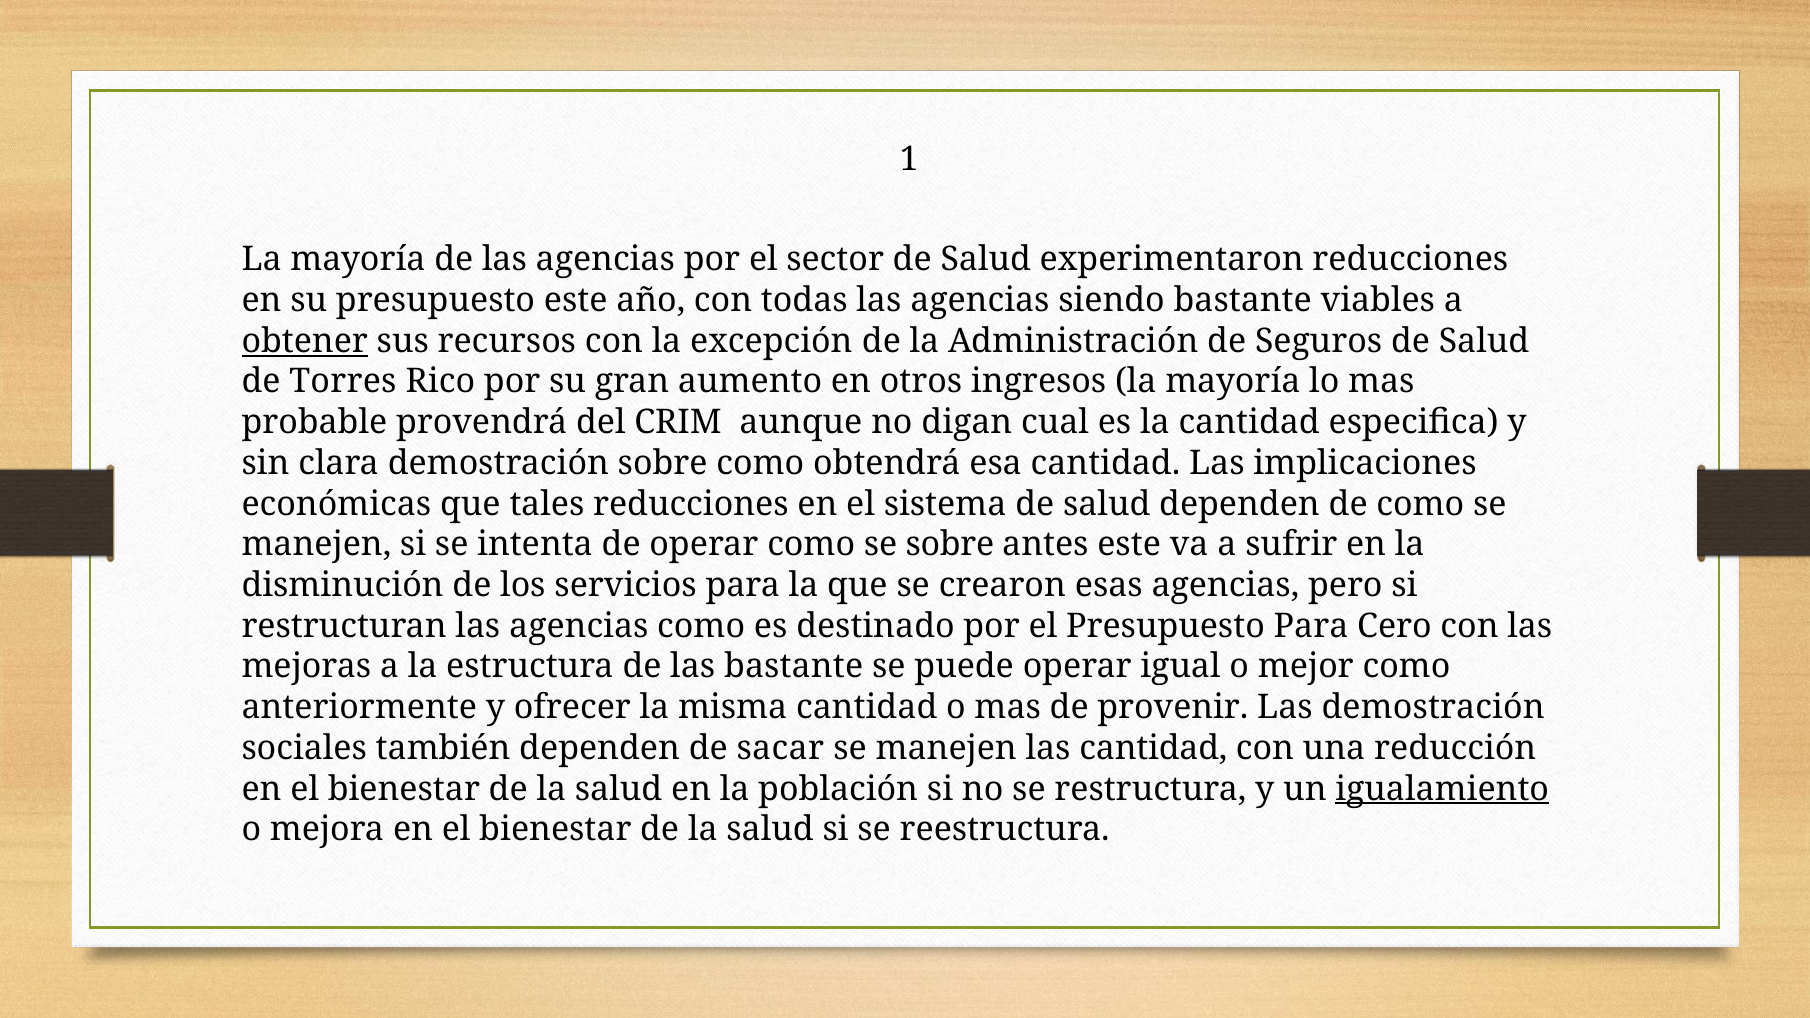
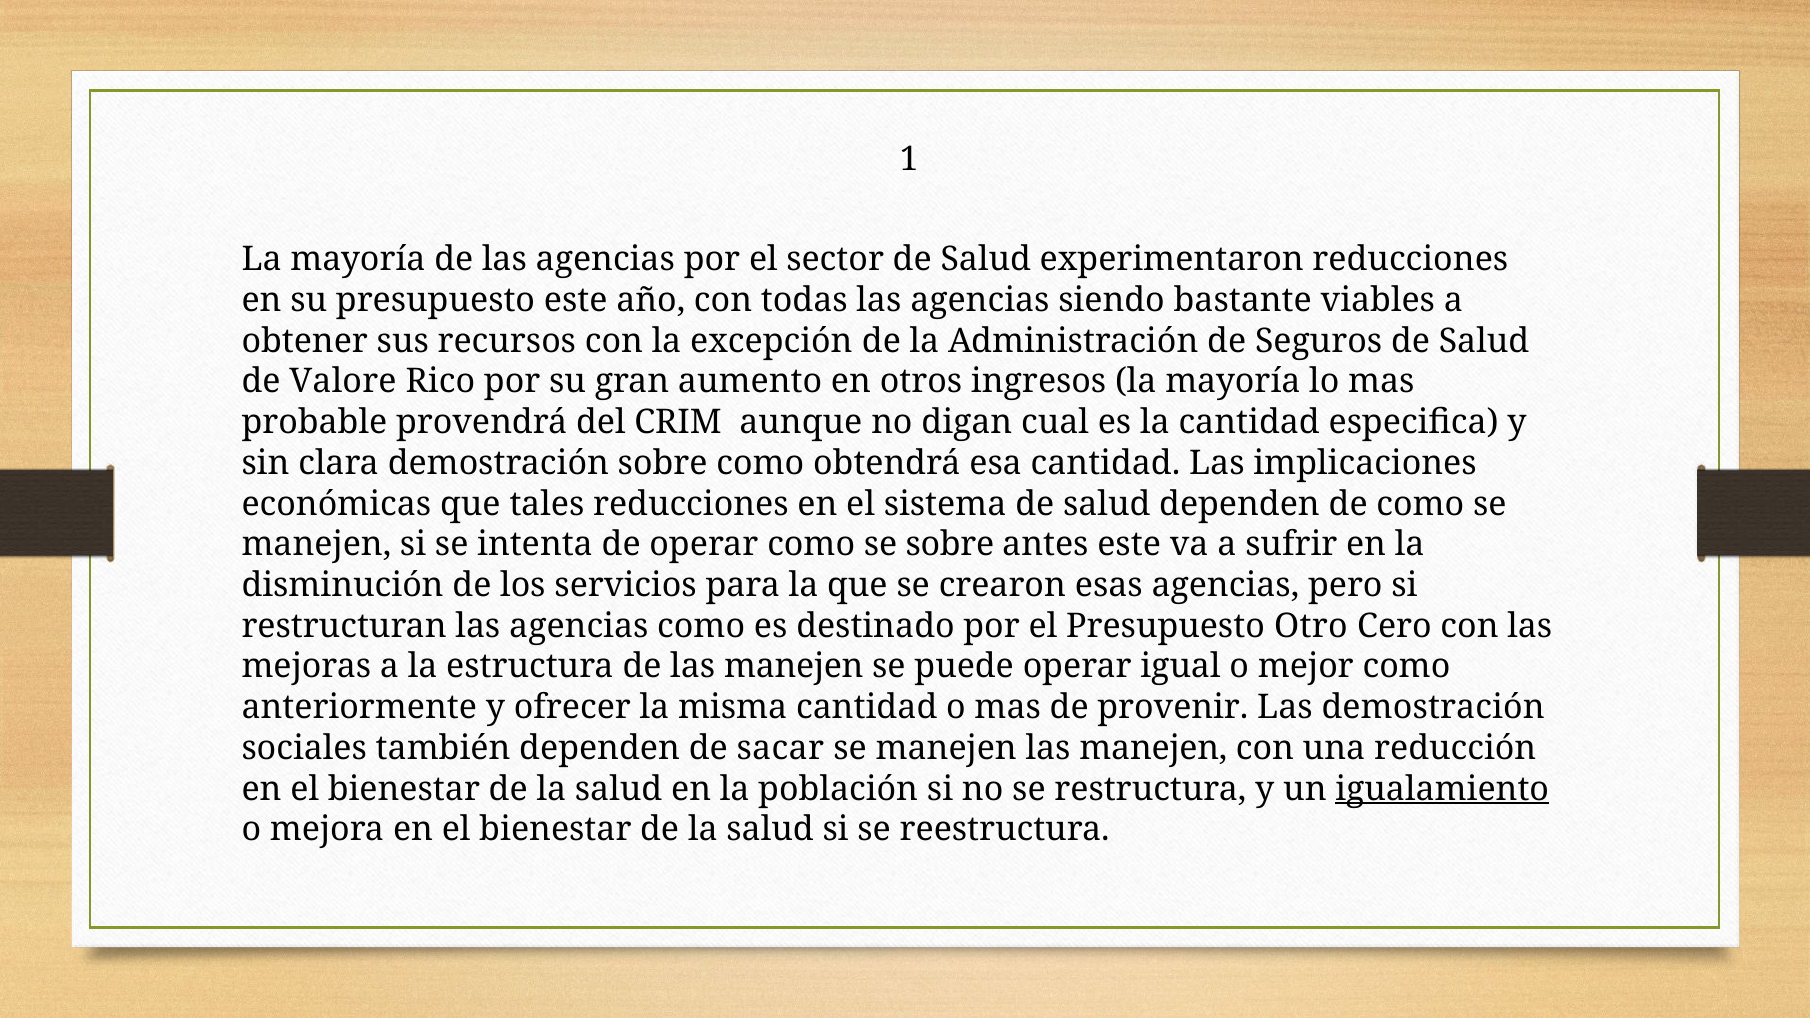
obtener underline: present -> none
Torres: Torres -> Valore
Presupuesto Para: Para -> Otro
de las bastante: bastante -> manejen
manejen las cantidad: cantidad -> manejen
